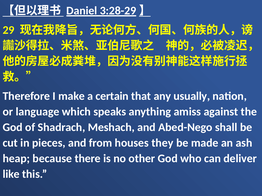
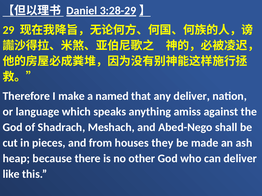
certain: certain -> named
any usually: usually -> deliver
